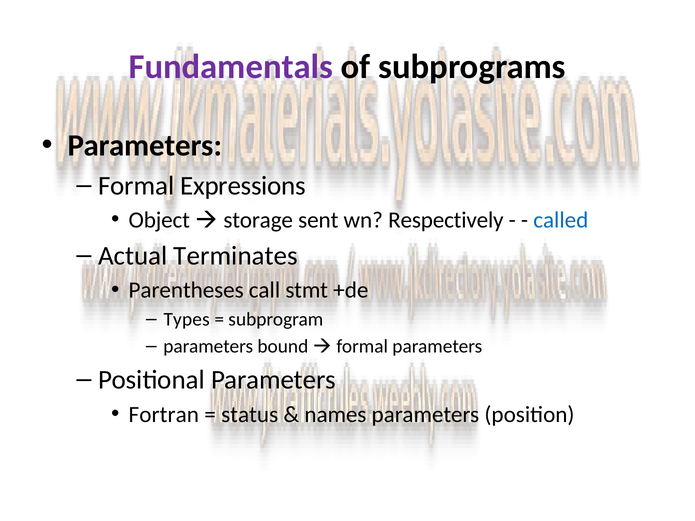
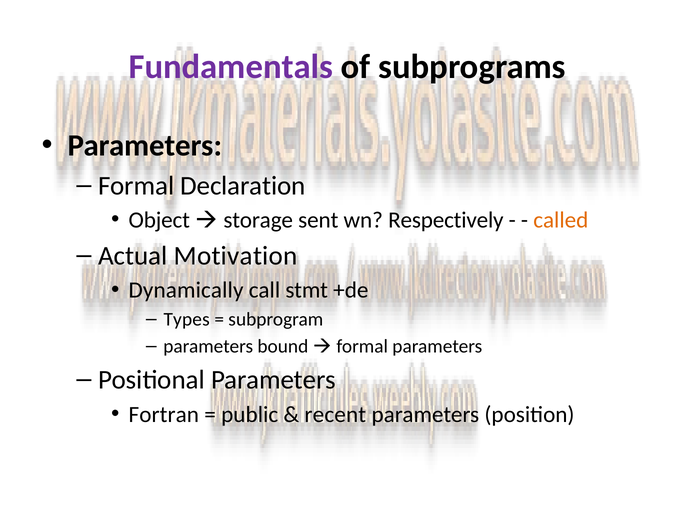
Expressions: Expressions -> Declaration
called colour: blue -> orange
Terminates: Terminates -> Motivation
Parentheses: Parentheses -> Dynamically
status: status -> public
names: names -> recent
